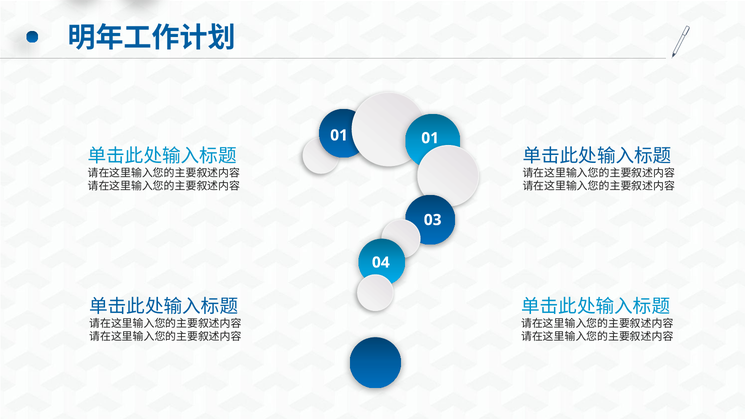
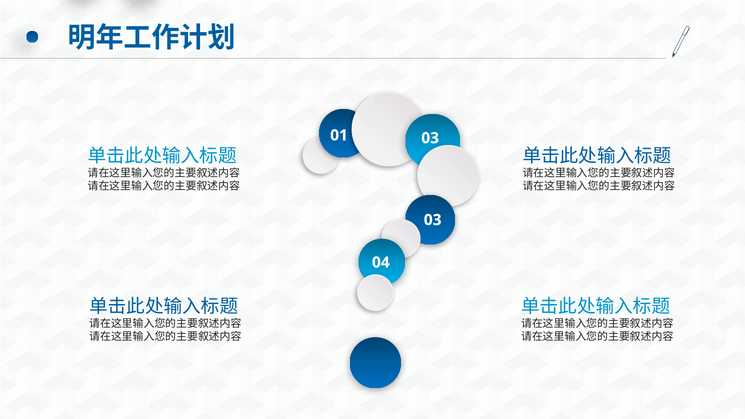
01 01: 01 -> 03
